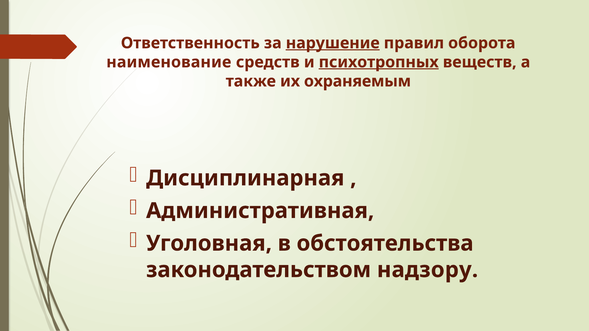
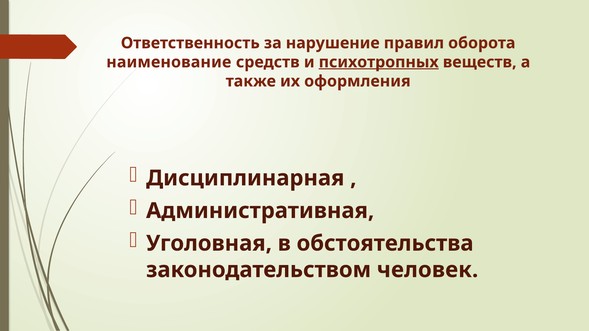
нарушение underline: present -> none
охраняемым: охраняемым -> оформления
надзору: надзору -> человек
